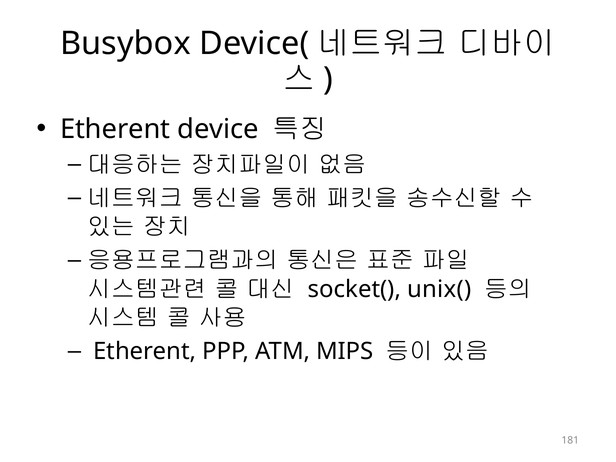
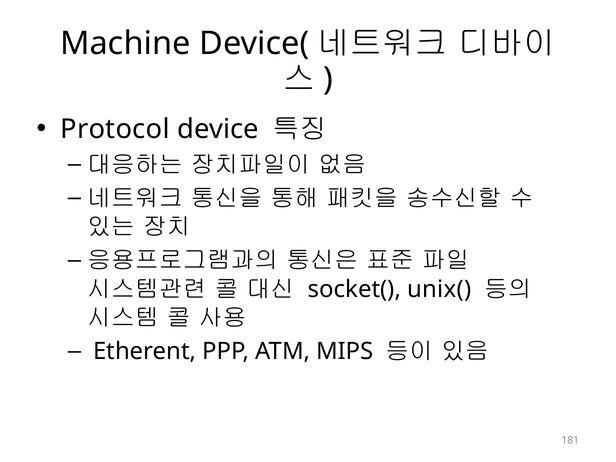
Busybox: Busybox -> Machine
Etherent at (115, 129): Etherent -> Protocol
